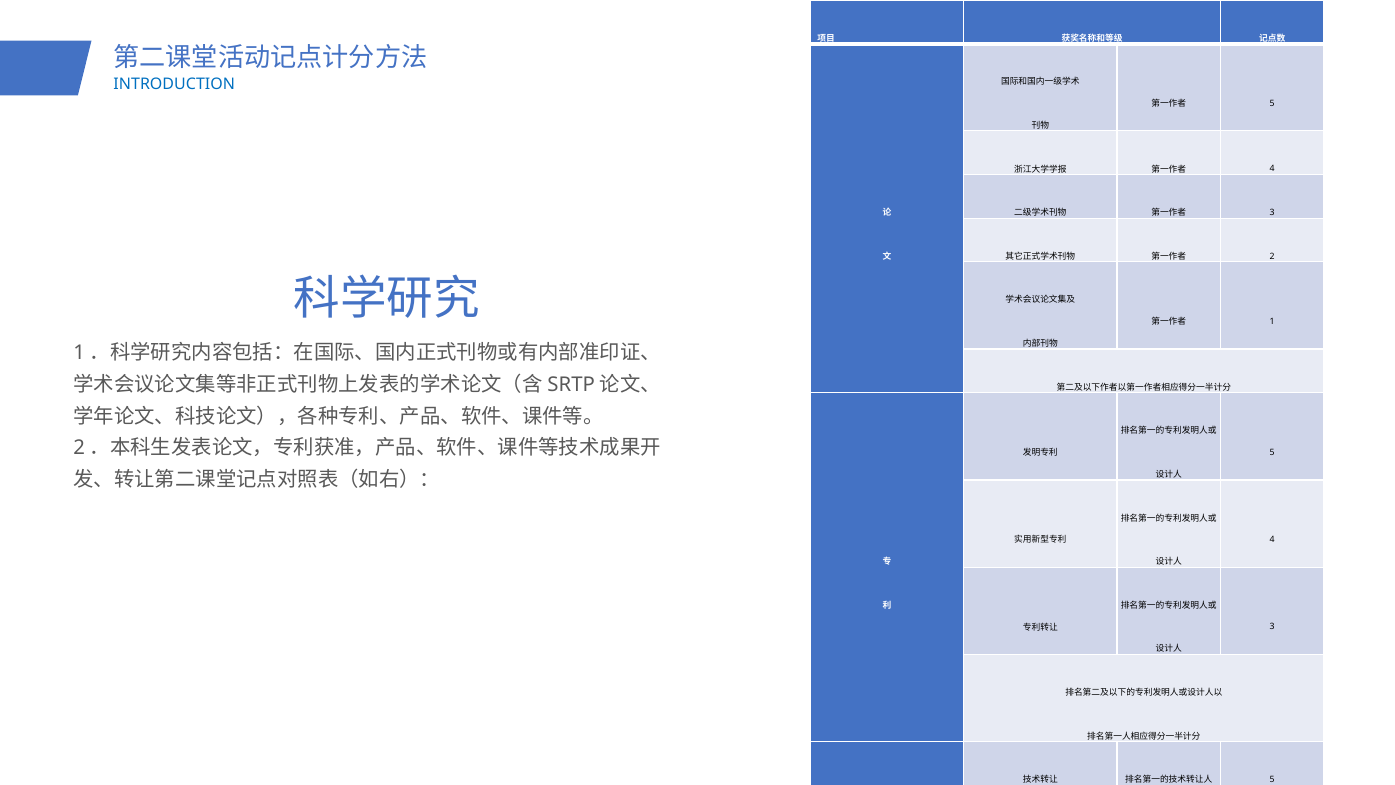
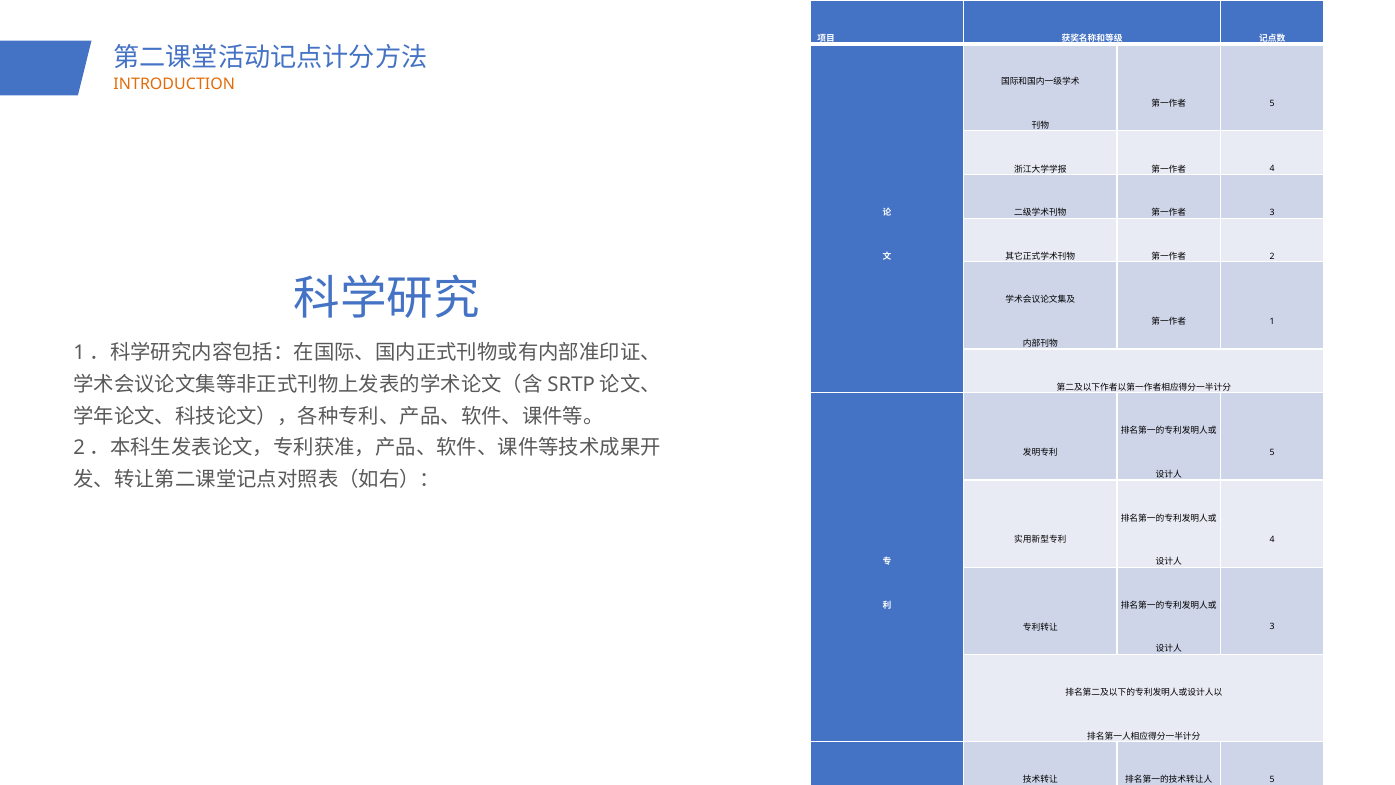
INTRODUCTION colour: blue -> orange
